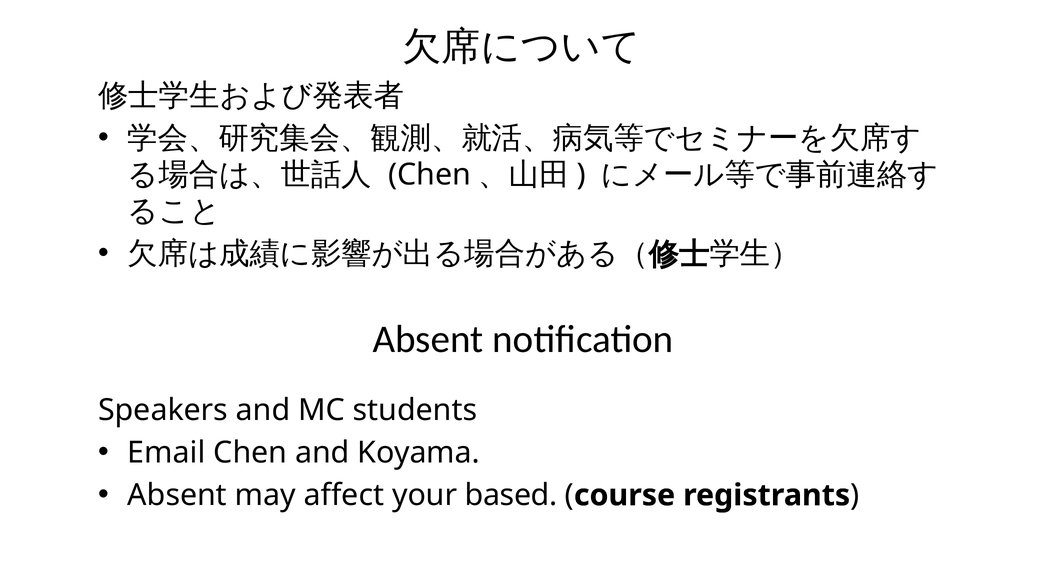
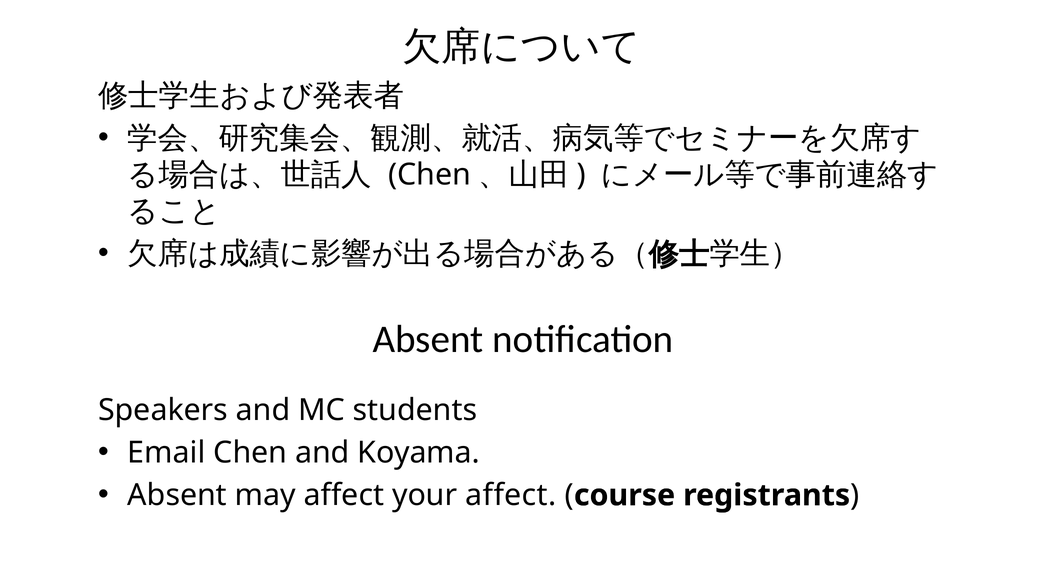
your based: based -> affect
